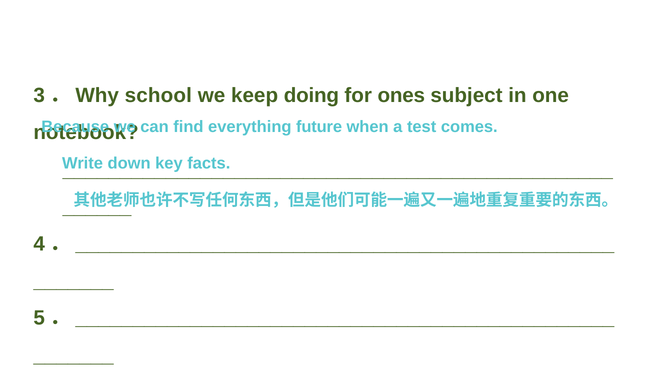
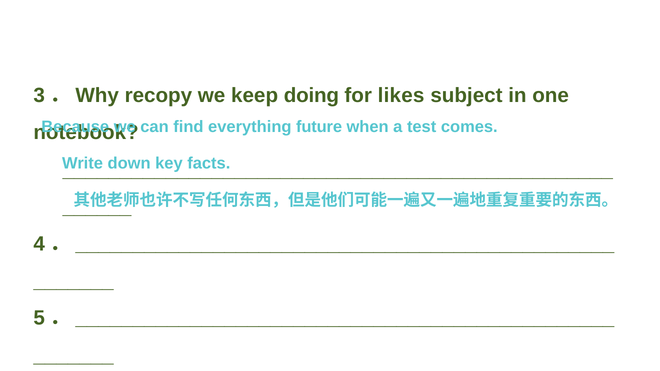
school: school -> recopy
ones: ones -> likes
